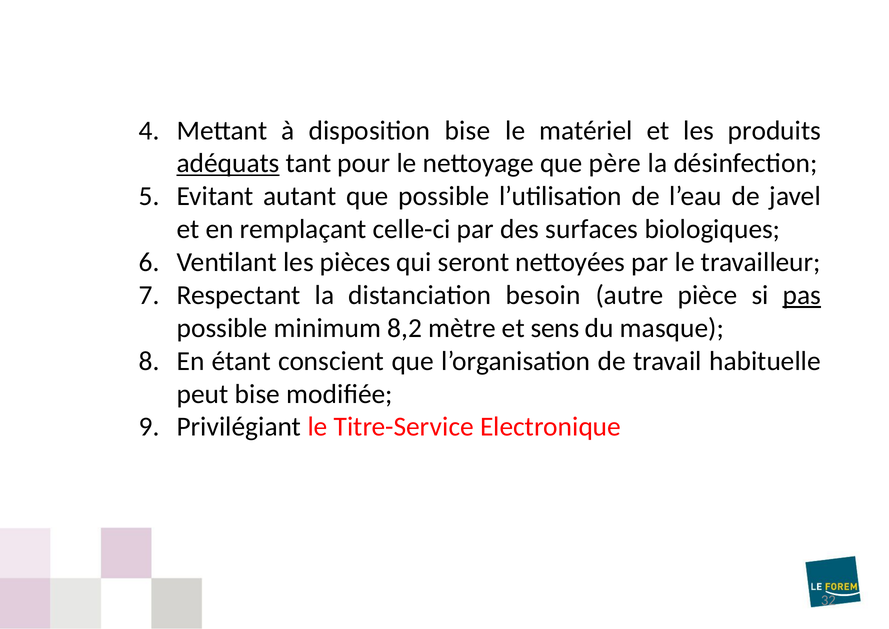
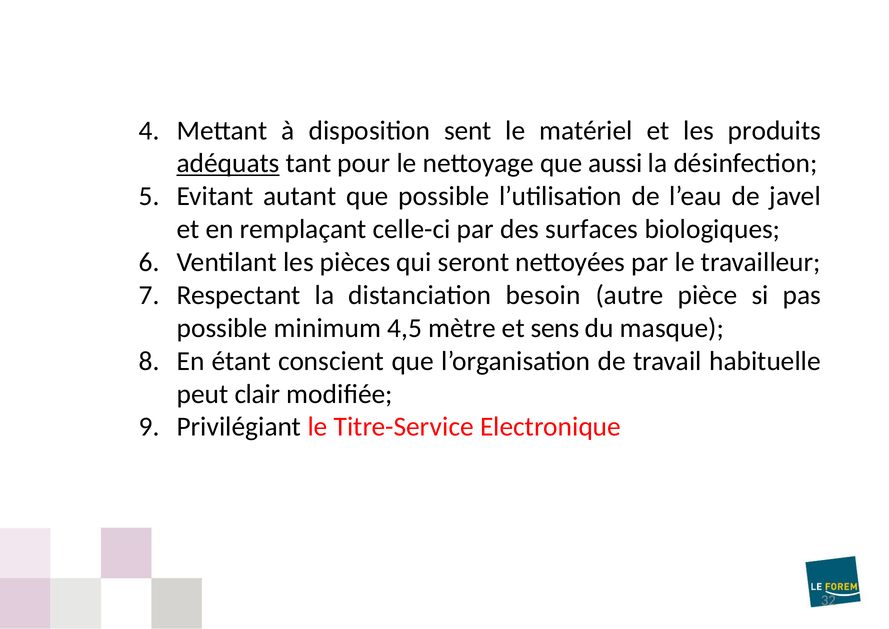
disposition bise: bise -> sent
père: père -> aussi
pas underline: present -> none
8,2: 8,2 -> 4,5
peut bise: bise -> clair
